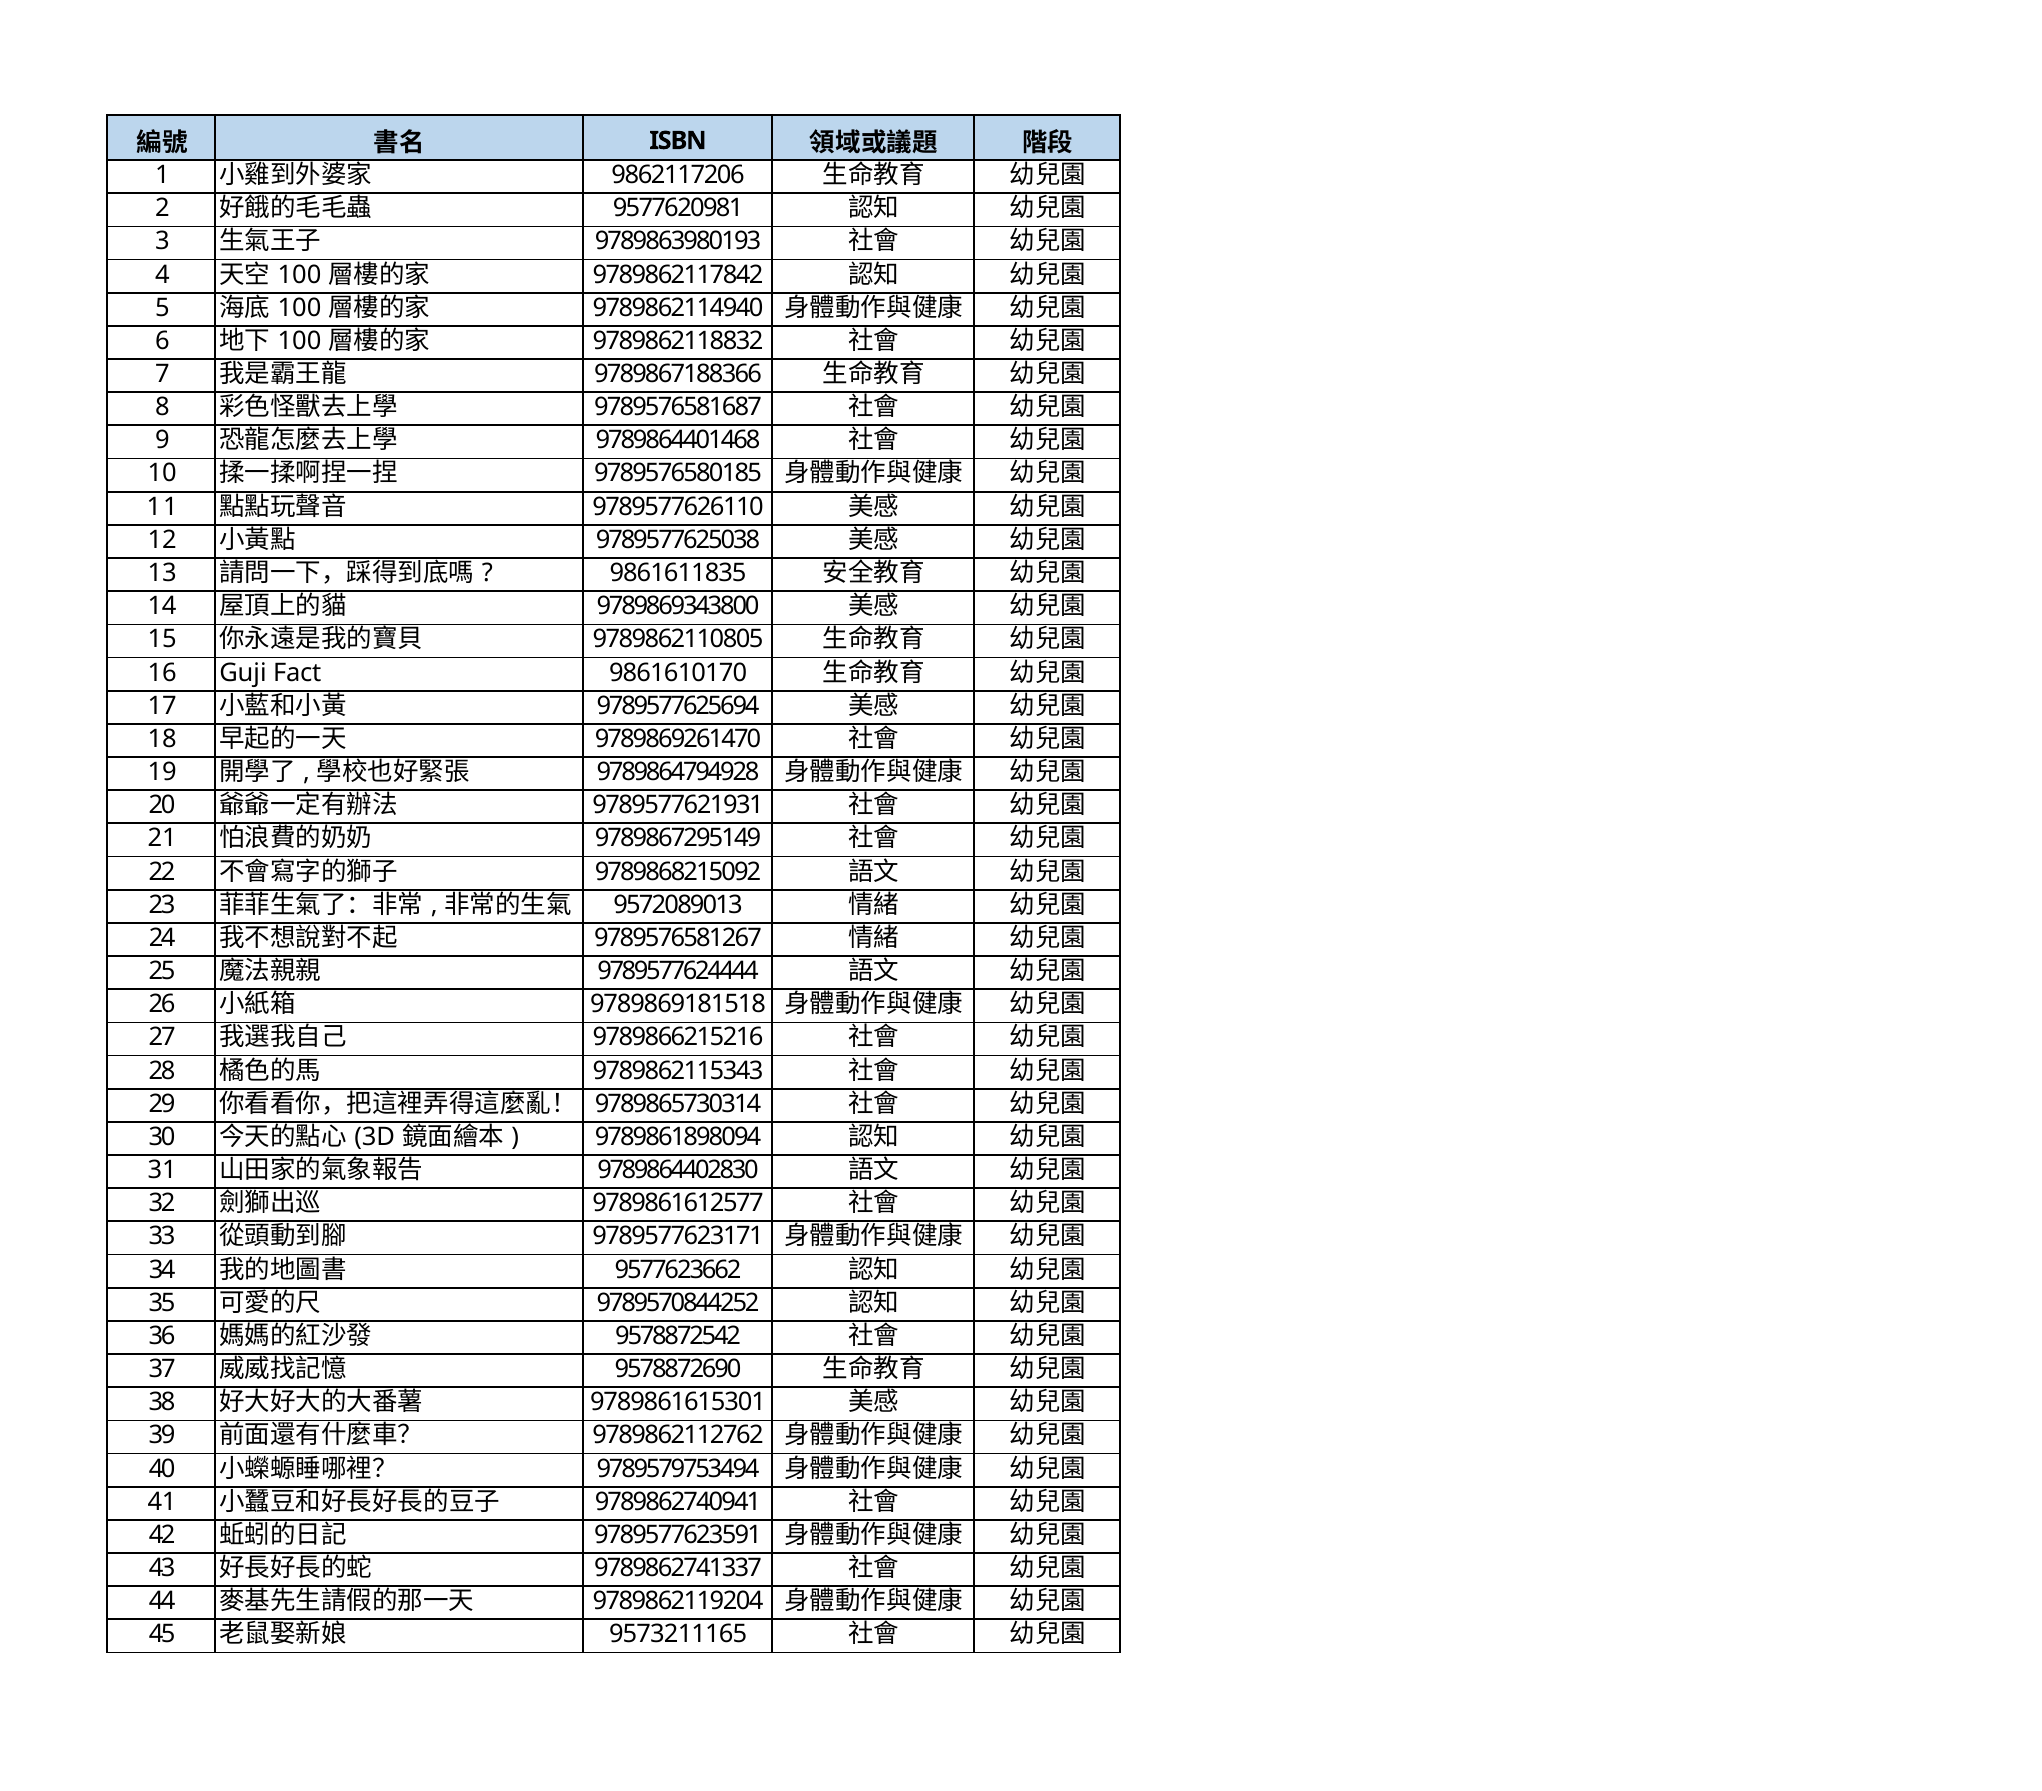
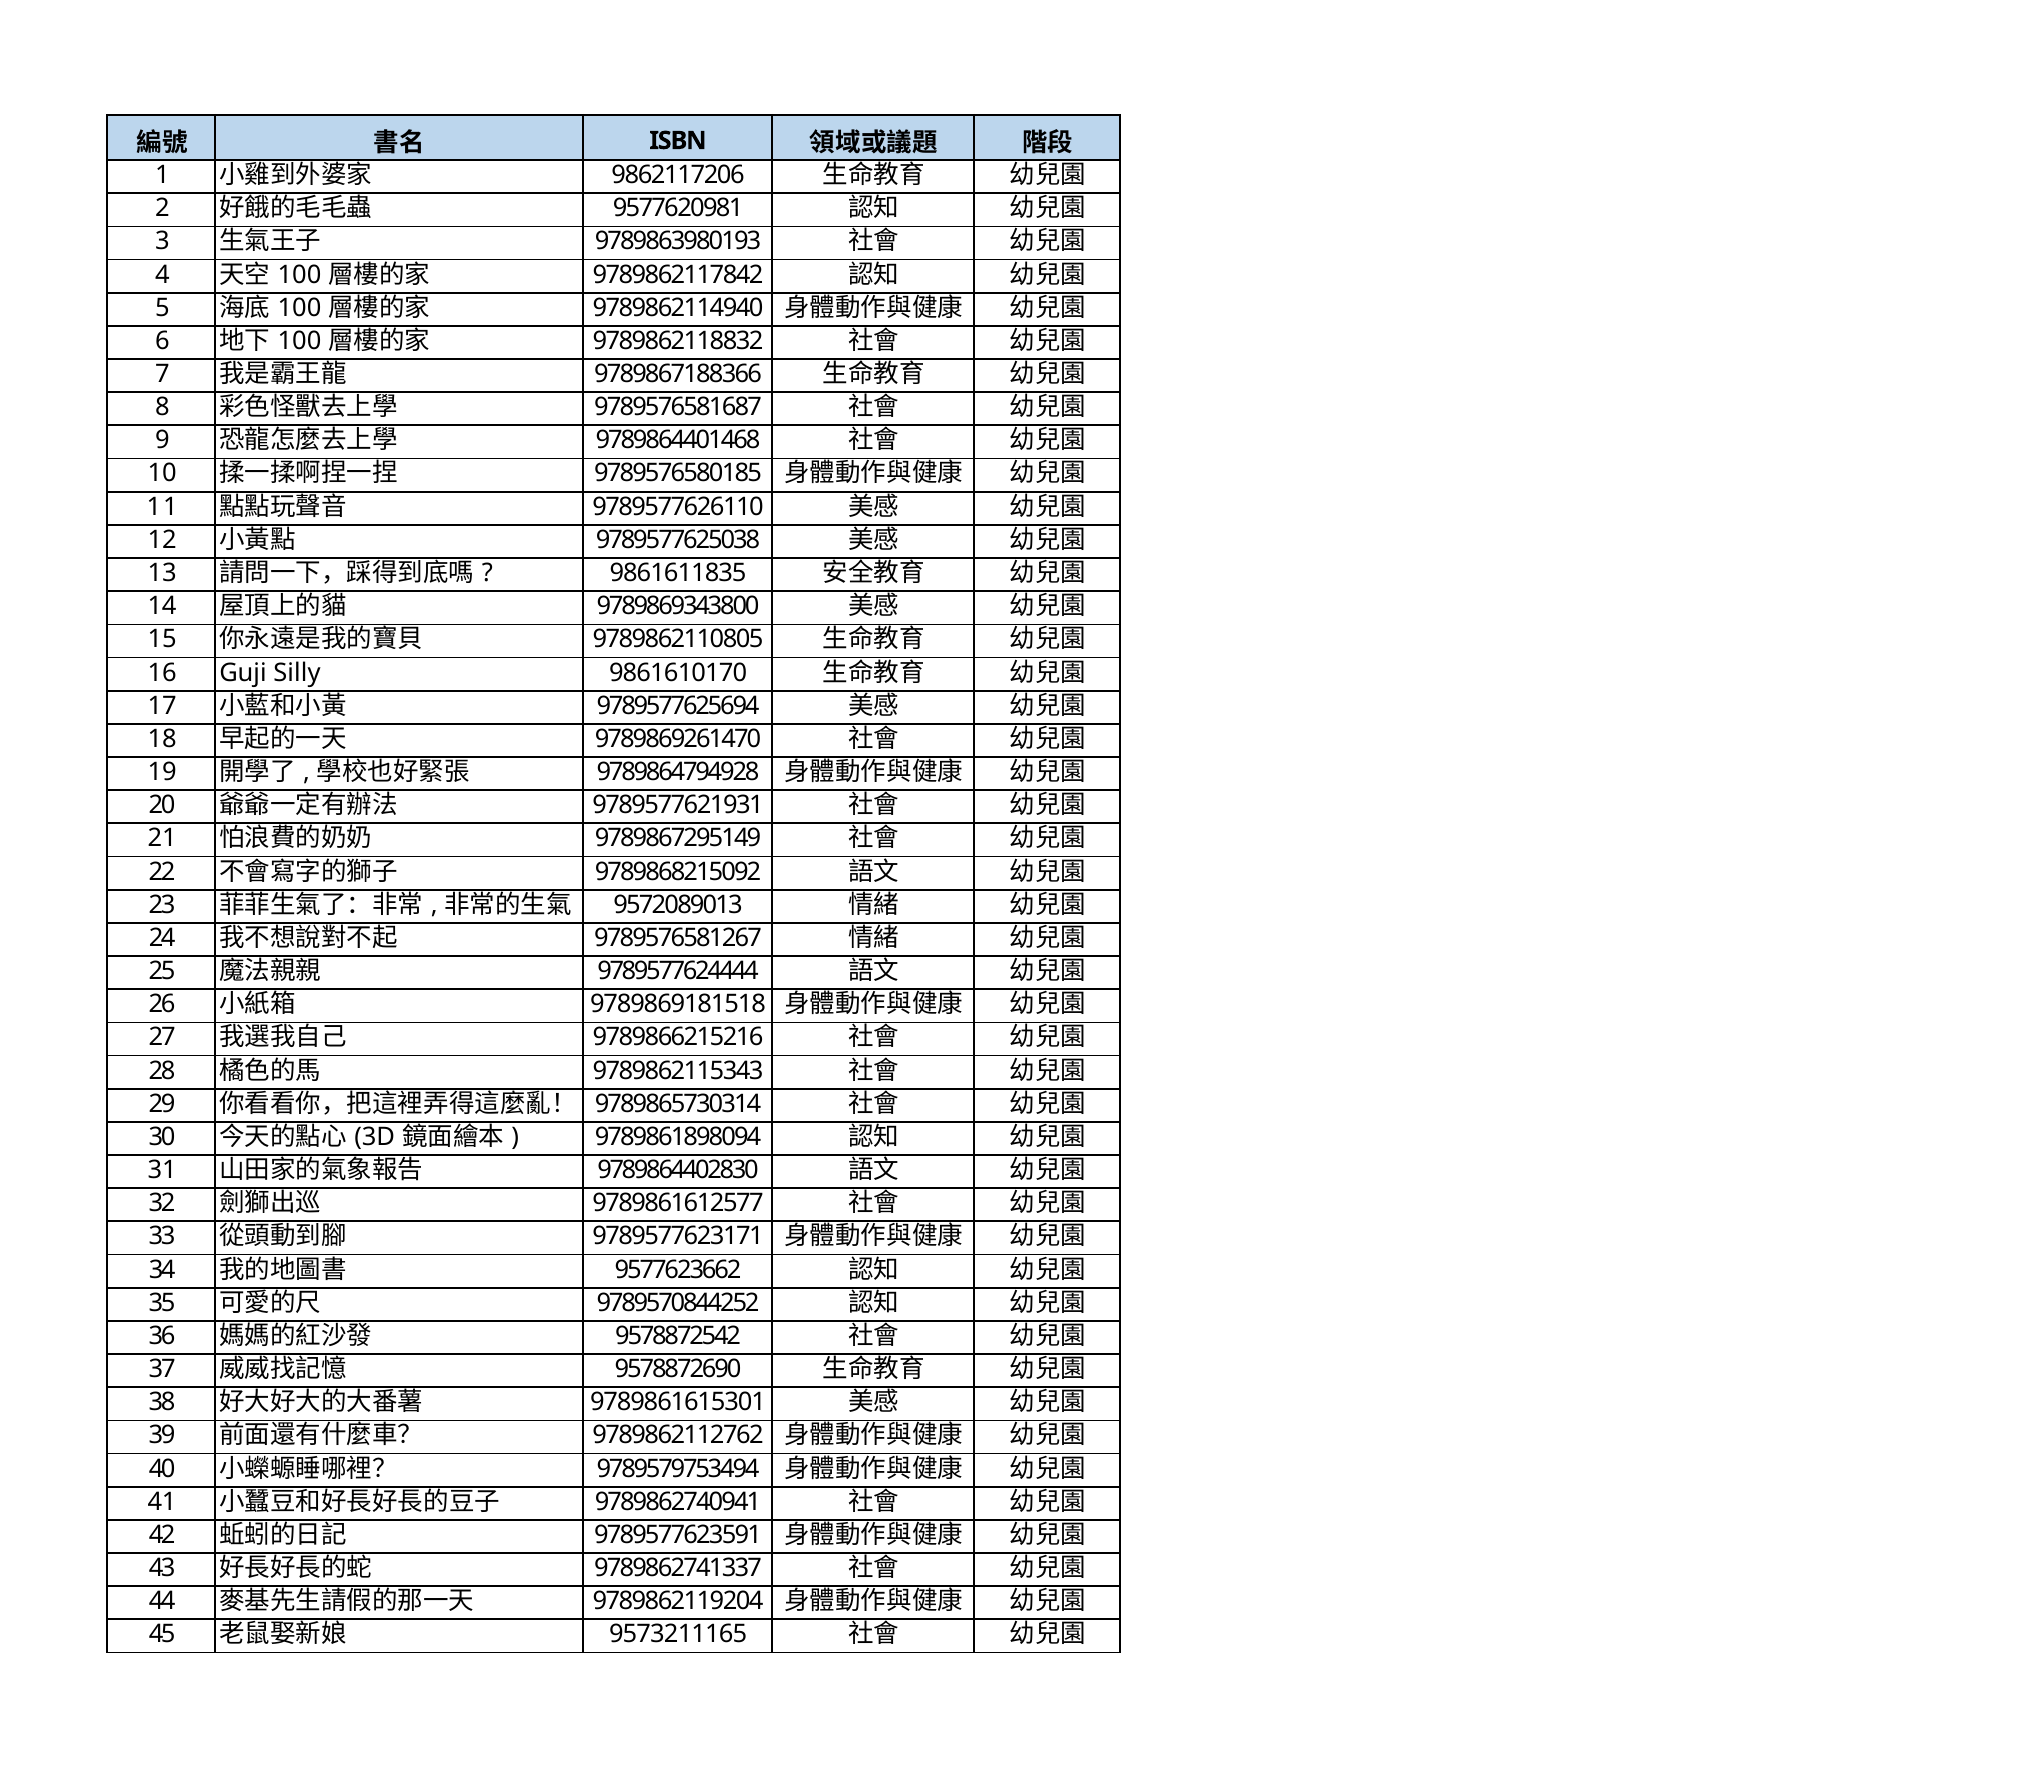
Fact: Fact -> Silly
